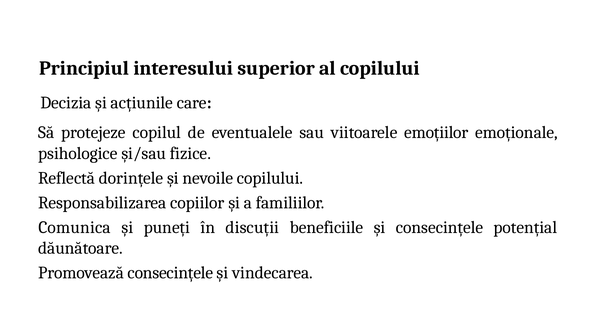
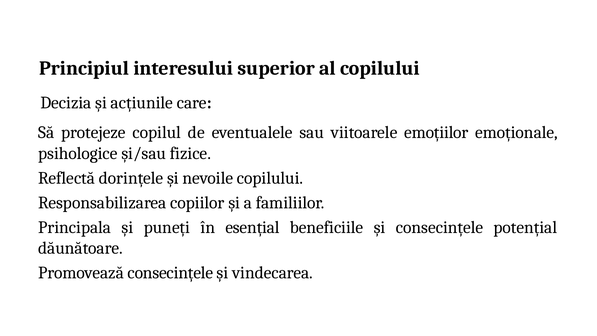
Comunica: Comunica -> Principala
discuții: discuții -> esențial
